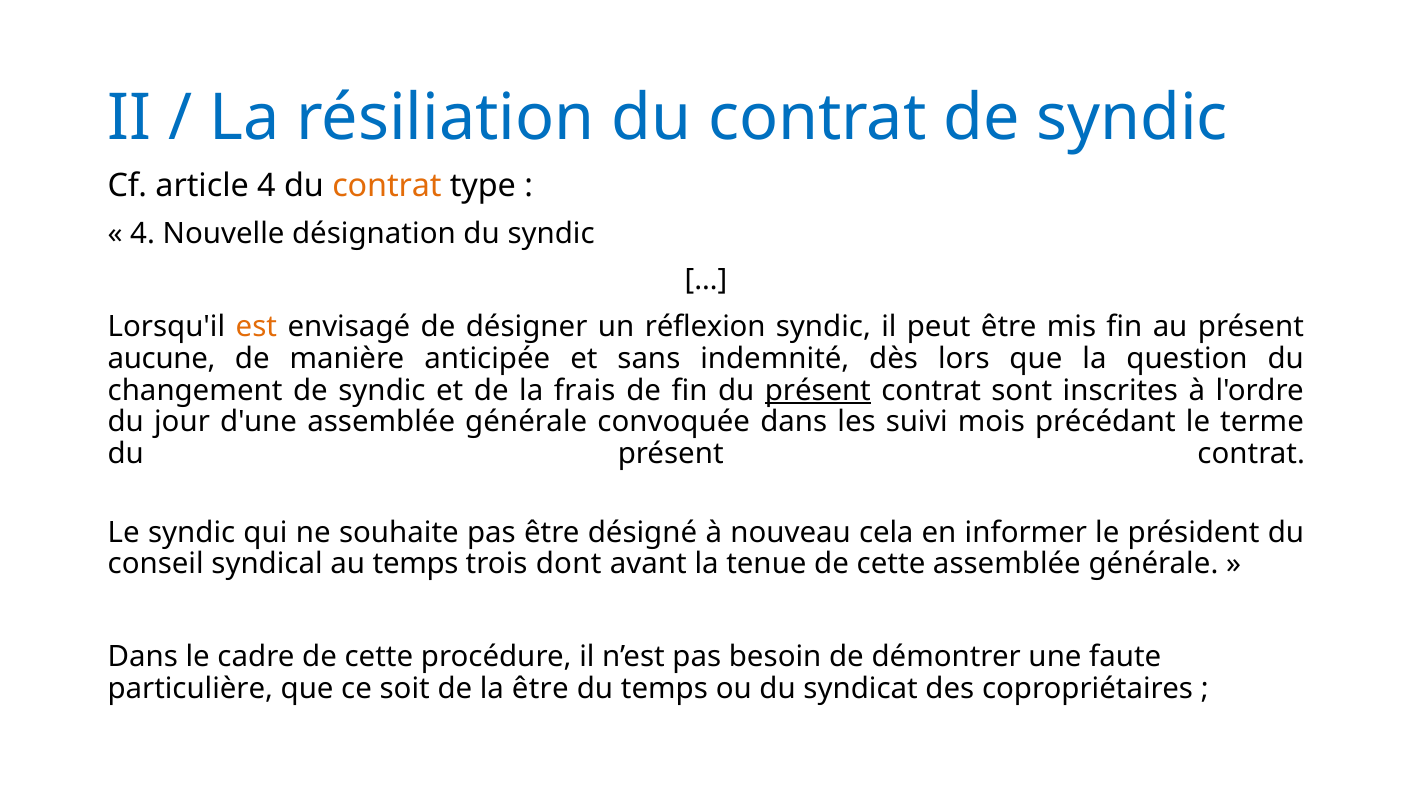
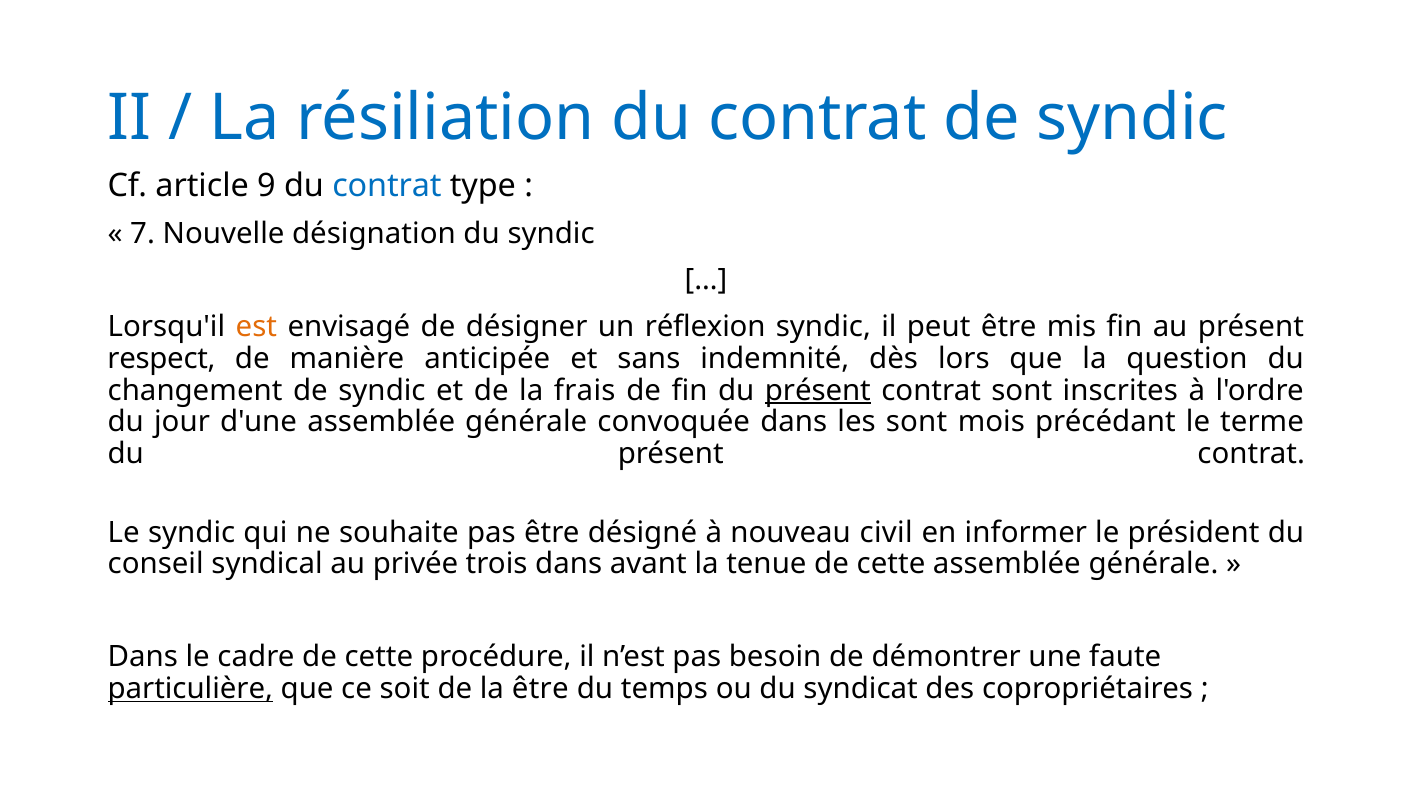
article 4: 4 -> 9
contrat at (387, 186) colour: orange -> blue
4 at (143, 234): 4 -> 7
aucune: aucune -> respect
les suivi: suivi -> sont
cela: cela -> civil
au temps: temps -> privée
trois dont: dont -> dans
particulière underline: none -> present
